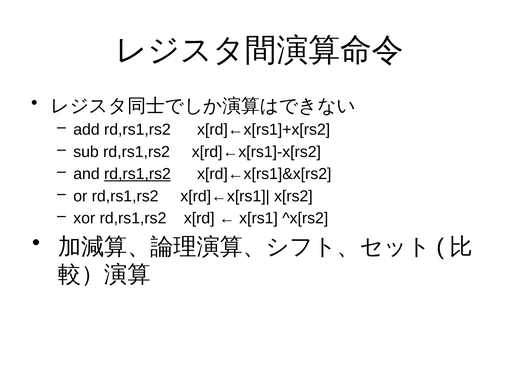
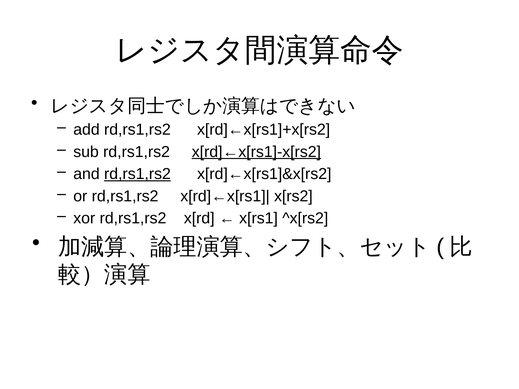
x[rd]←x[rs1]-x[rs2 underline: none -> present
